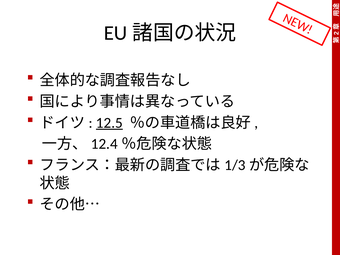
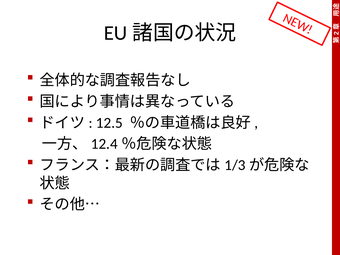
12.5 underline: present -> none
